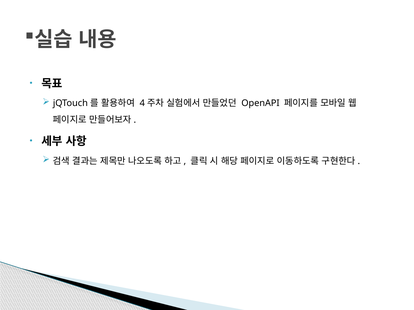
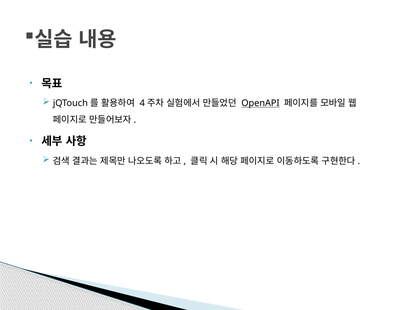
OpenAPI underline: none -> present
